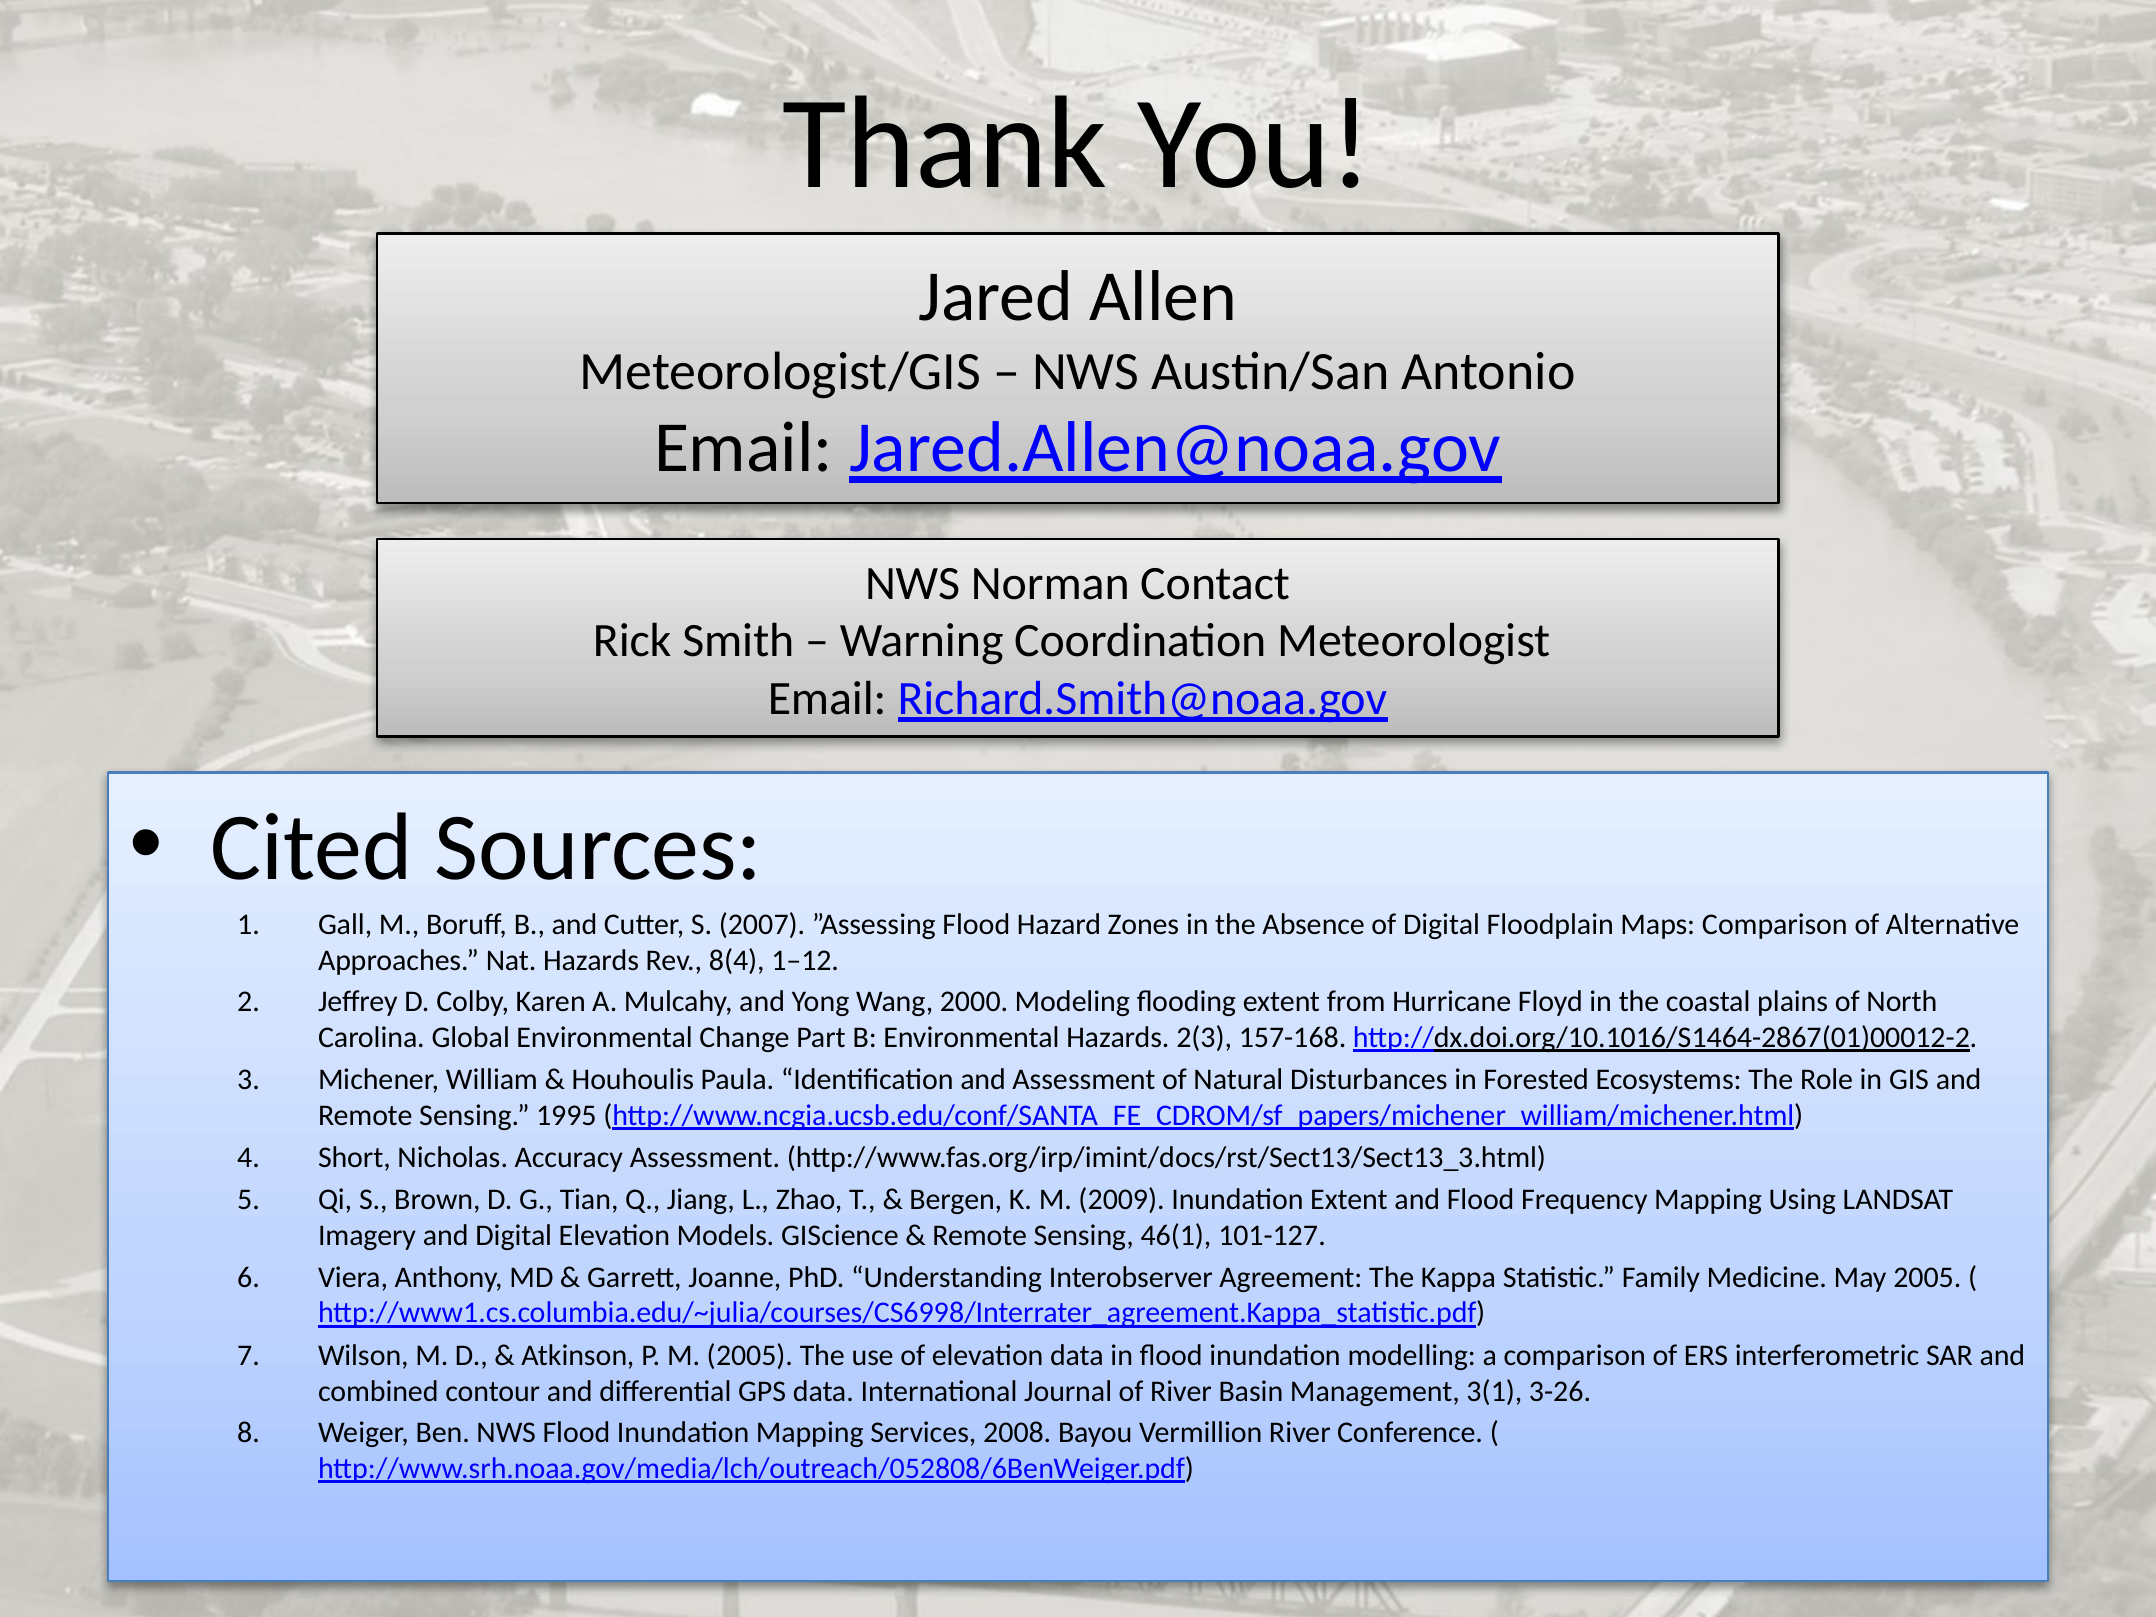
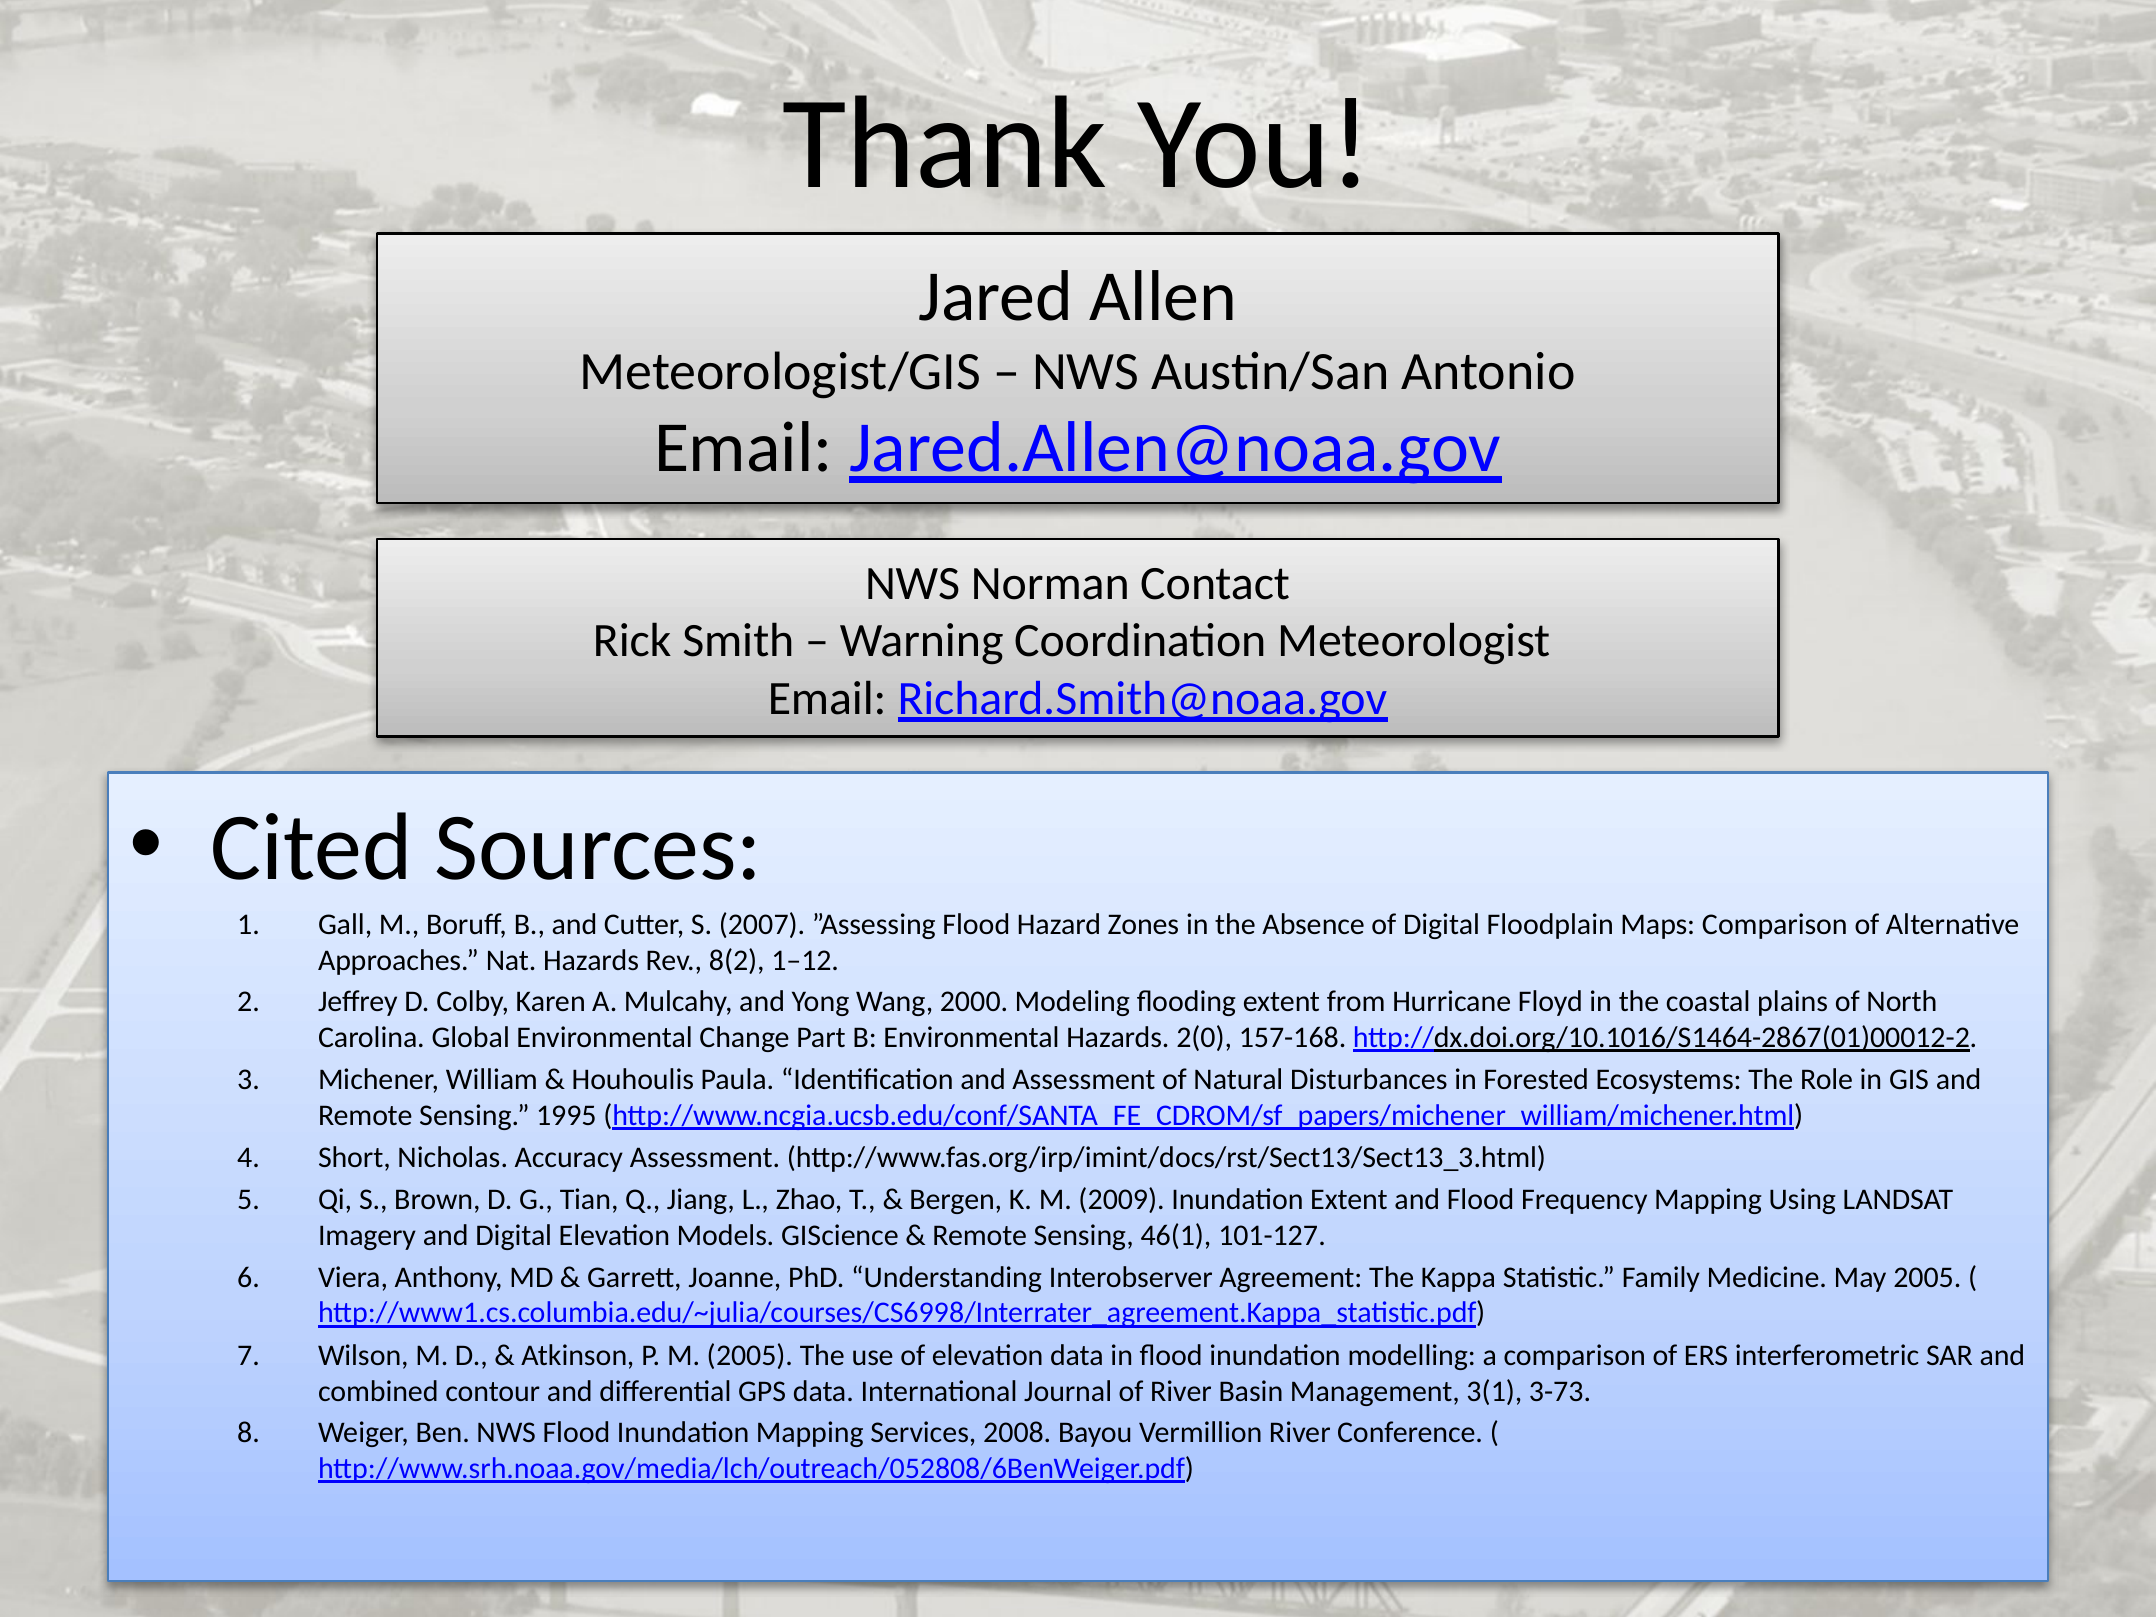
8(4: 8(4 -> 8(2
2(3: 2(3 -> 2(0
3-26: 3-26 -> 3-73
